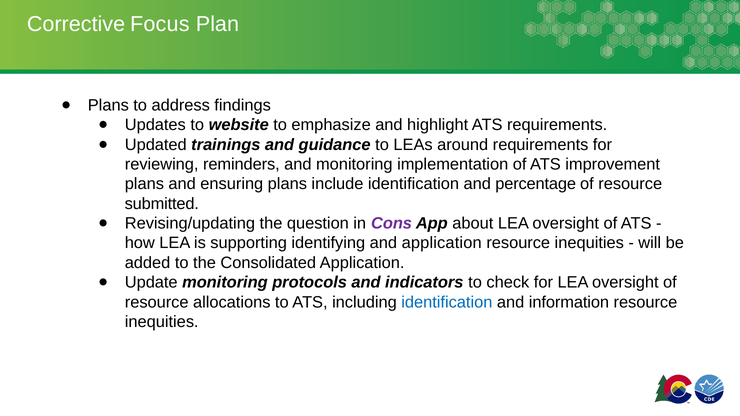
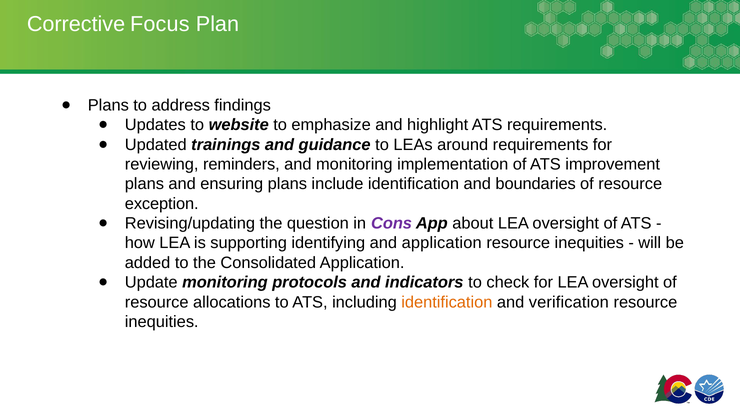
percentage: percentage -> boundaries
submitted: submitted -> exception
identification at (447, 302) colour: blue -> orange
information: information -> verification
